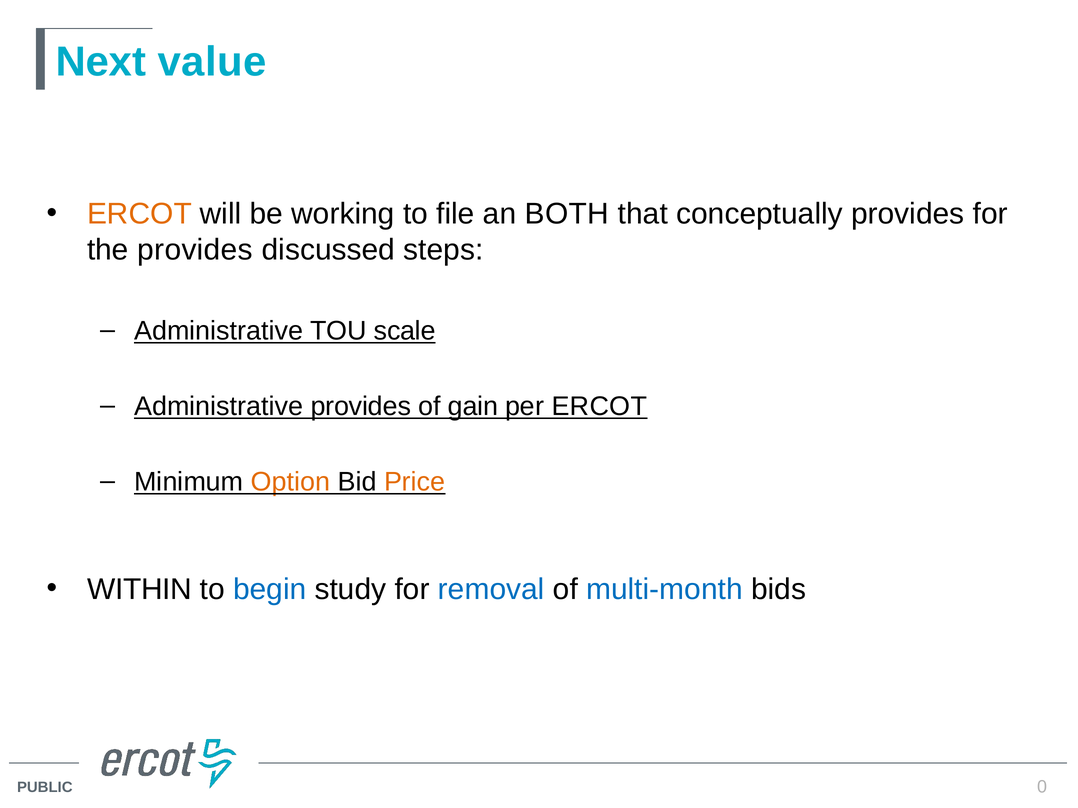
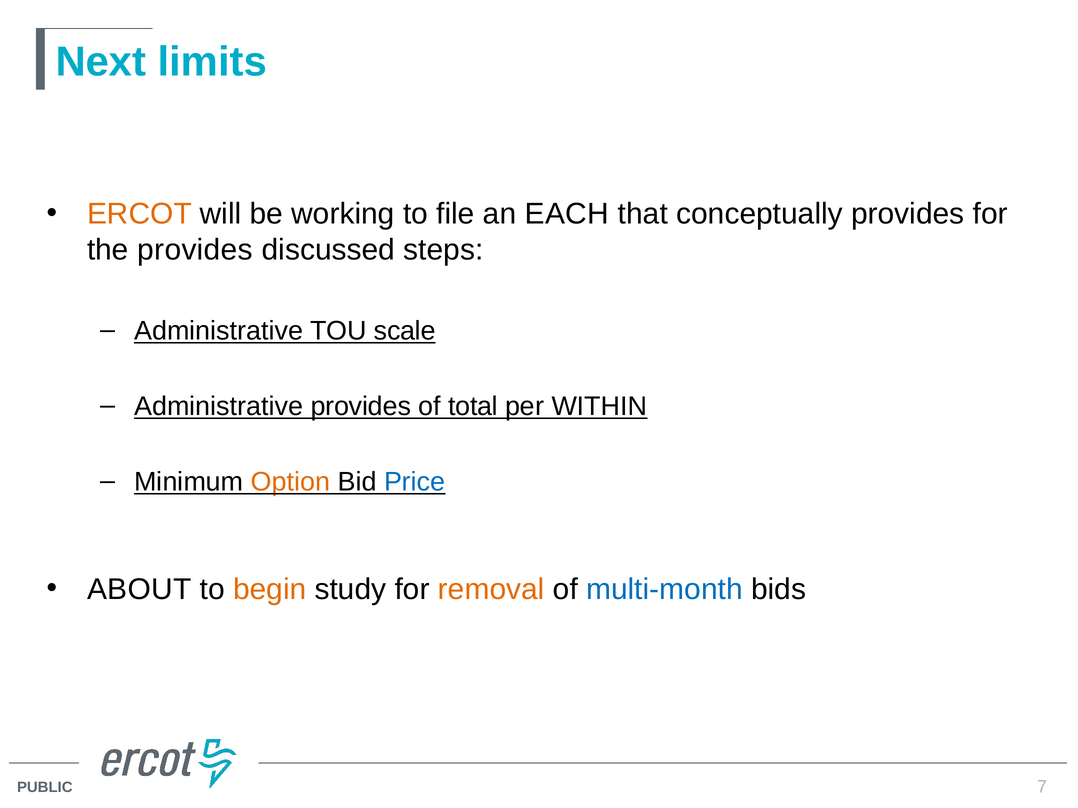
value: value -> limits
BOTH: BOTH -> EACH
gain: gain -> total
per ERCOT: ERCOT -> WITHIN
Price colour: orange -> blue
WITHIN: WITHIN -> ABOUT
begin colour: blue -> orange
removal colour: blue -> orange
0: 0 -> 7
